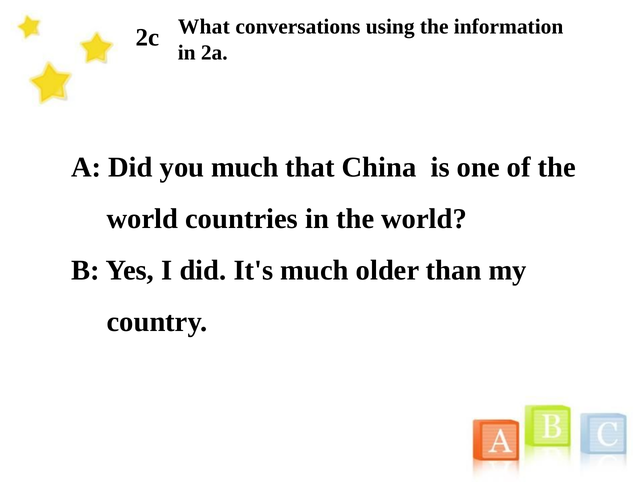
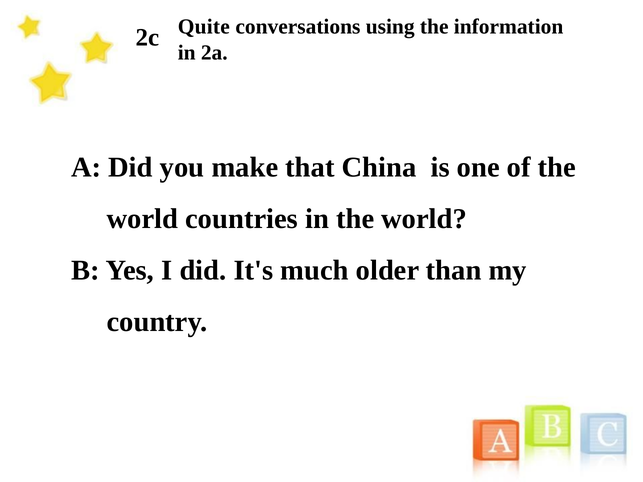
What: What -> Quite
you much: much -> make
